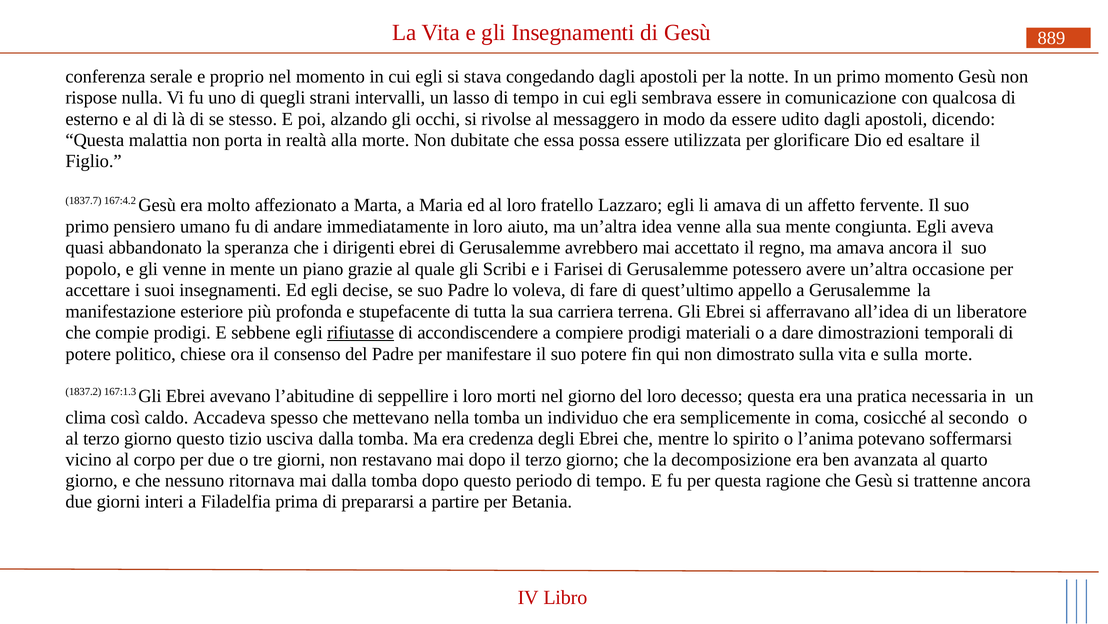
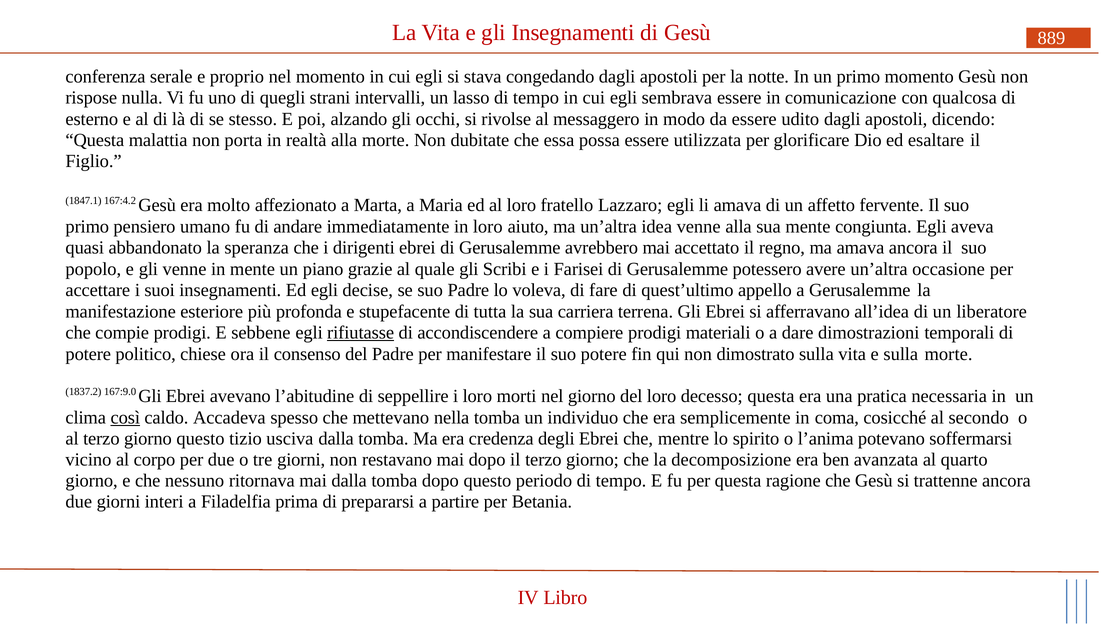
1837.7: 1837.7 -> 1847.1
167:1.3: 167:1.3 -> 167:9.0
così underline: none -> present
